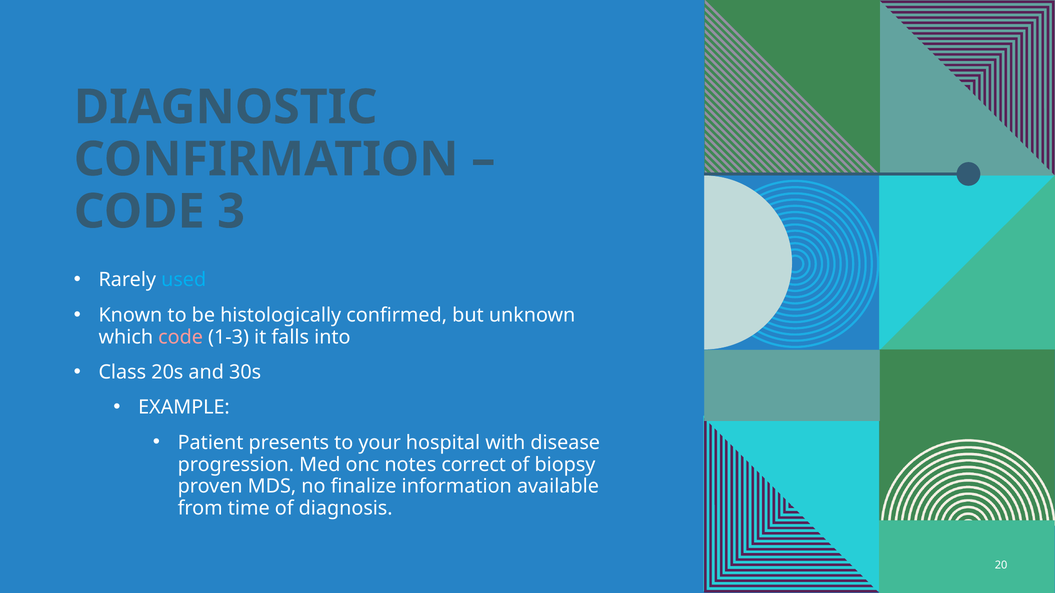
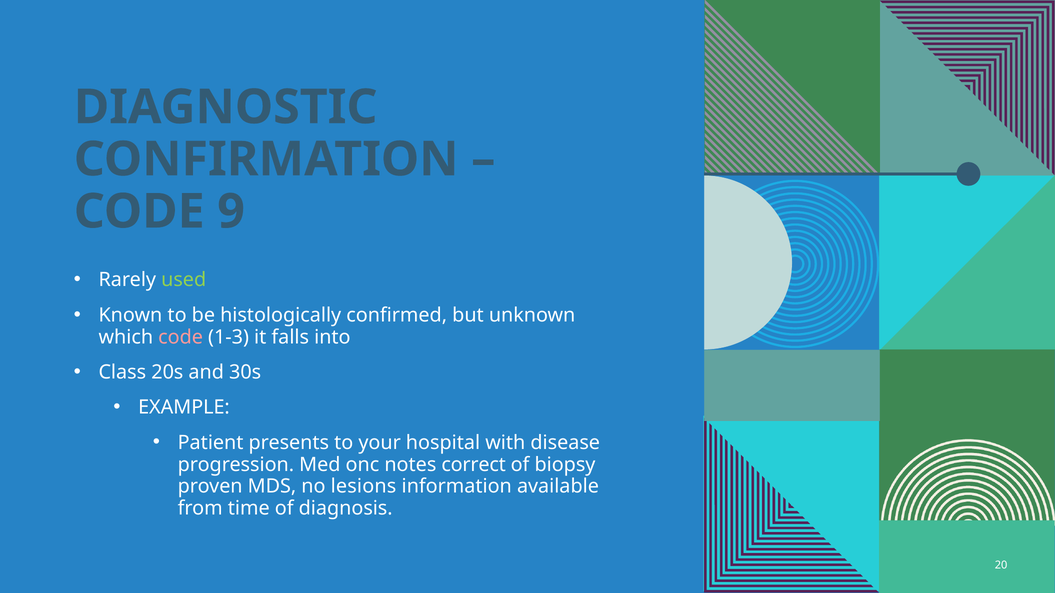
3: 3 -> 9
used colour: light blue -> light green
finalize: finalize -> lesions
